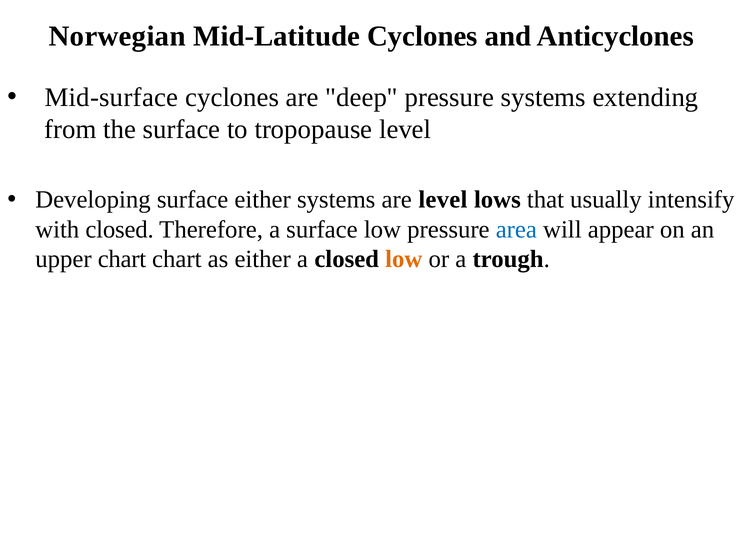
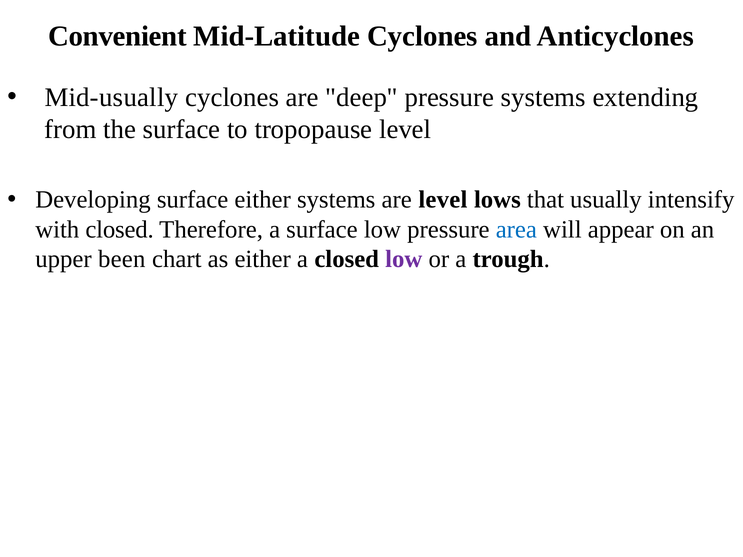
Norwegian: Norwegian -> Convenient
Mid-surface: Mid-surface -> Mid-usually
upper chart: chart -> been
low at (404, 259) colour: orange -> purple
